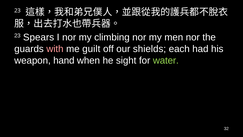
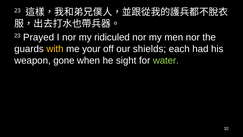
Spears: Spears -> Prayed
climbing: climbing -> ridiculed
with colour: pink -> yellow
guilt: guilt -> your
hand: hand -> gone
